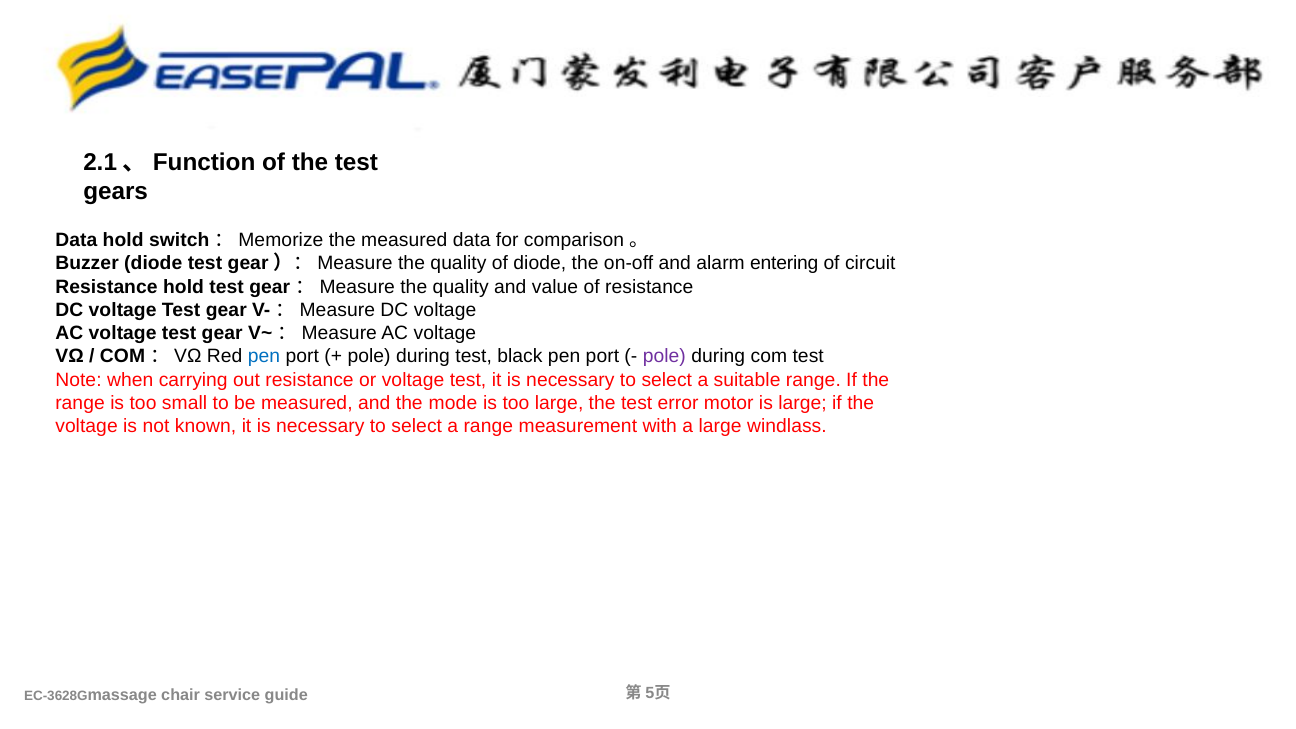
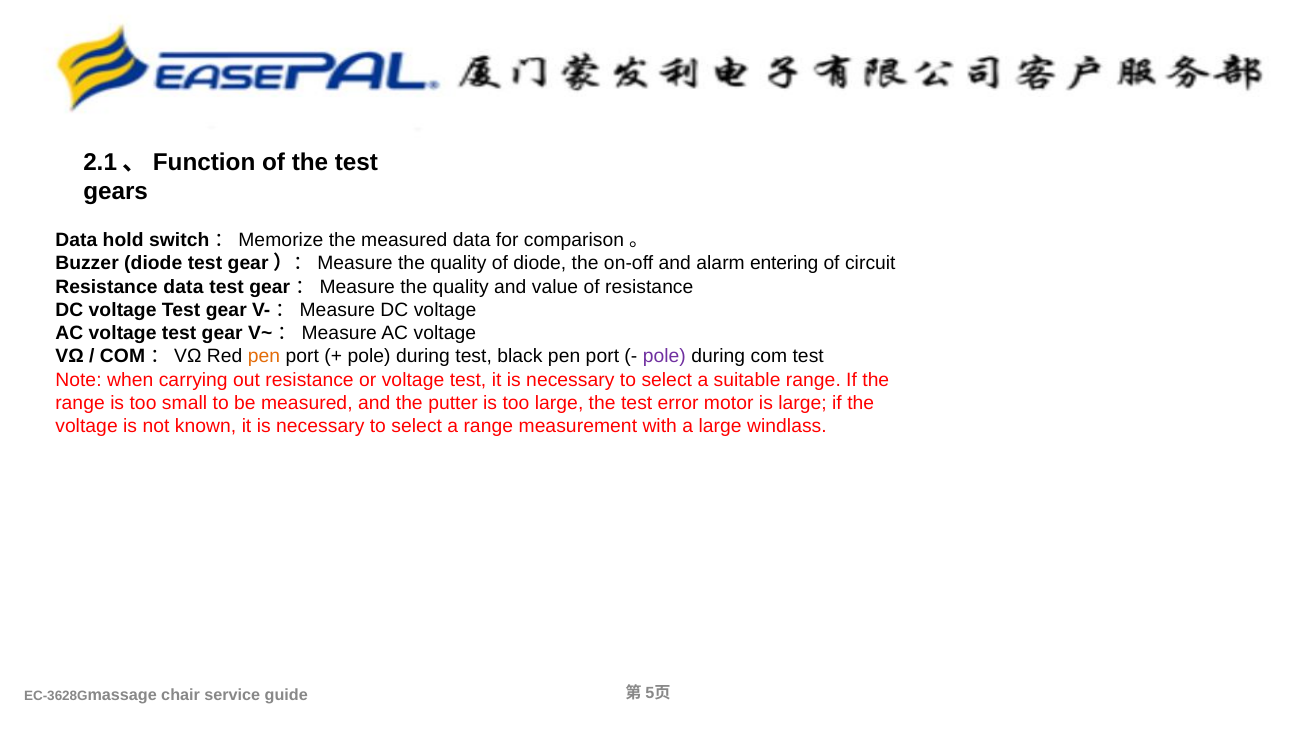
Resistance hold: hold -> data
pen at (264, 356) colour: blue -> orange
mode: mode -> putter
